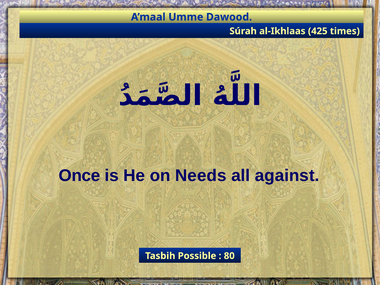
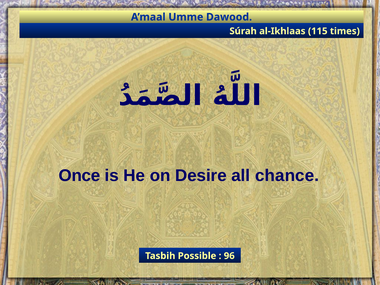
425: 425 -> 115
Needs: Needs -> Desire
against: against -> chance
80: 80 -> 96
